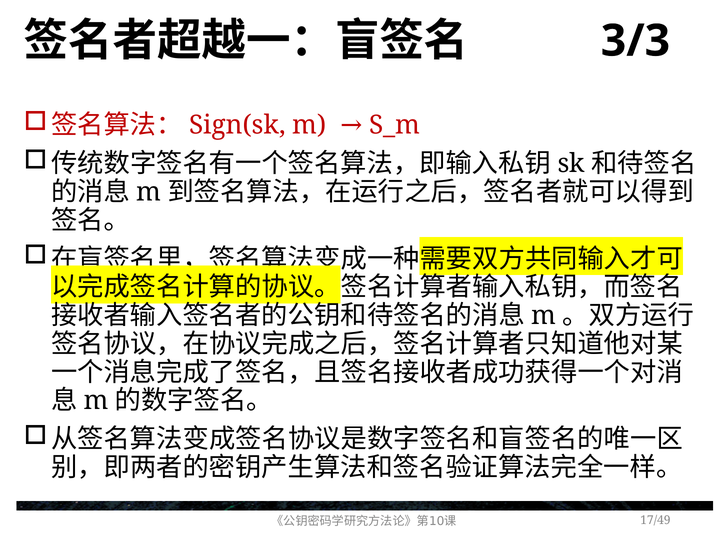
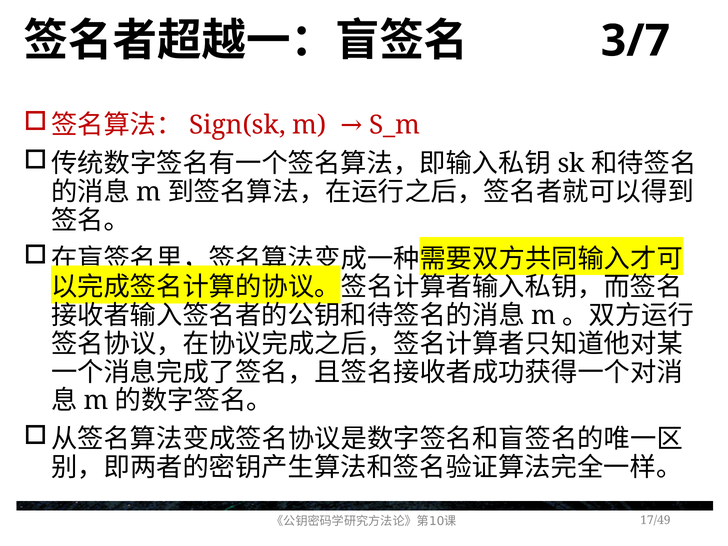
3/3: 3/3 -> 3/7
